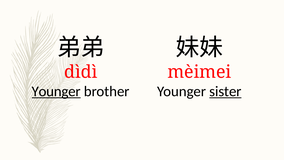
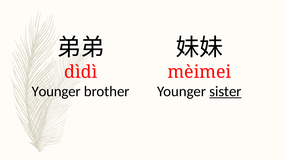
Younger at (56, 91) underline: present -> none
